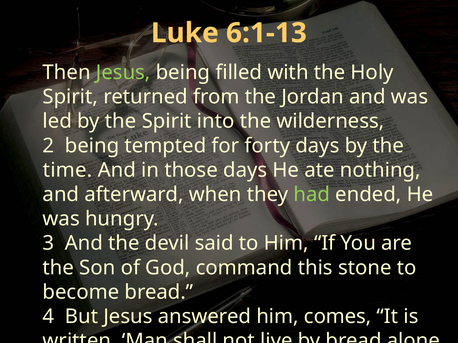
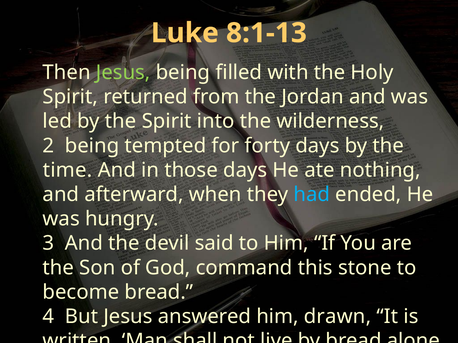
6:1-13: 6:1-13 -> 8:1-13
had at (312, 195) colour: light green -> light blue
comes: comes -> drawn
